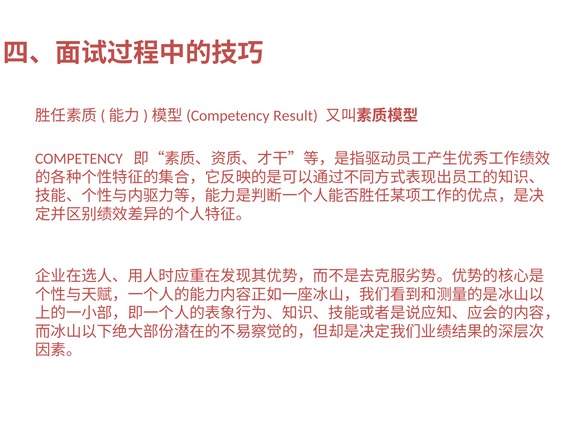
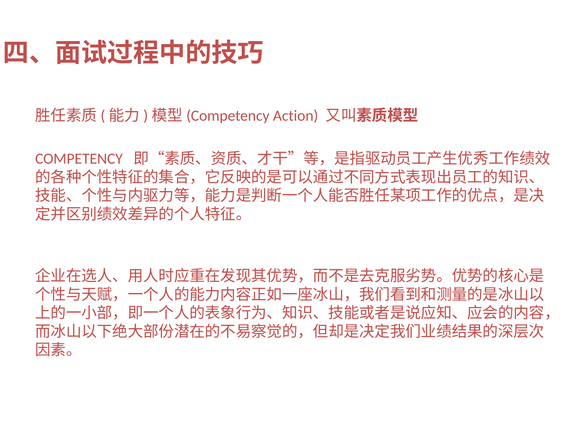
Result: Result -> Action
